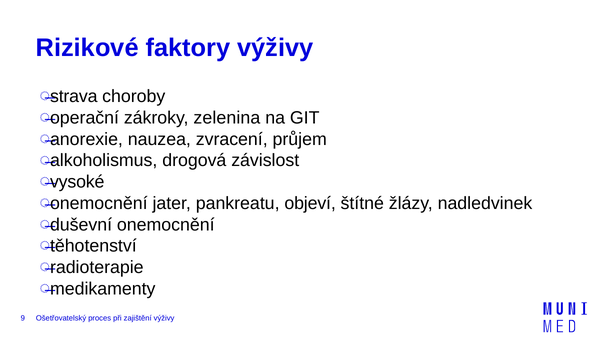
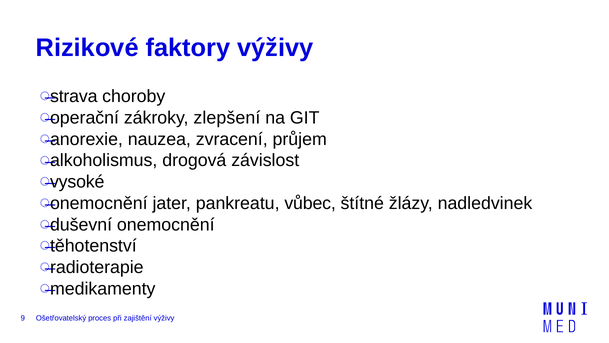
zelenina: zelenina -> zlepšení
objeví: objeví -> vůbec
